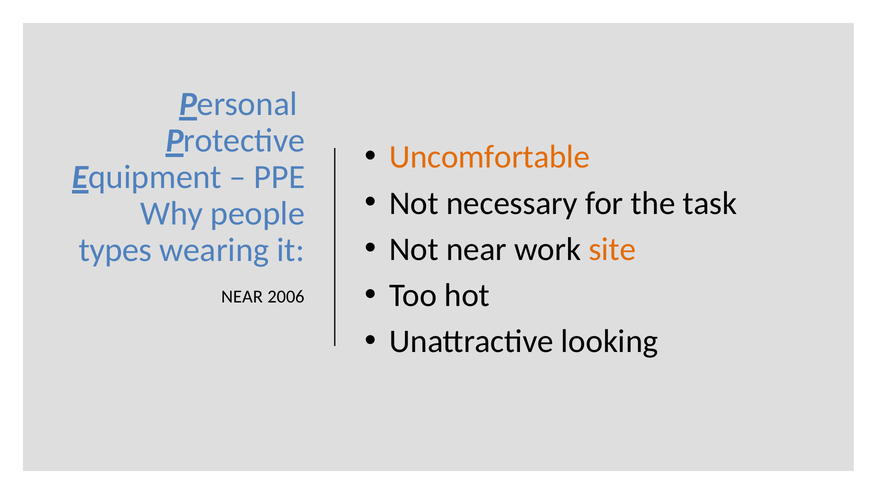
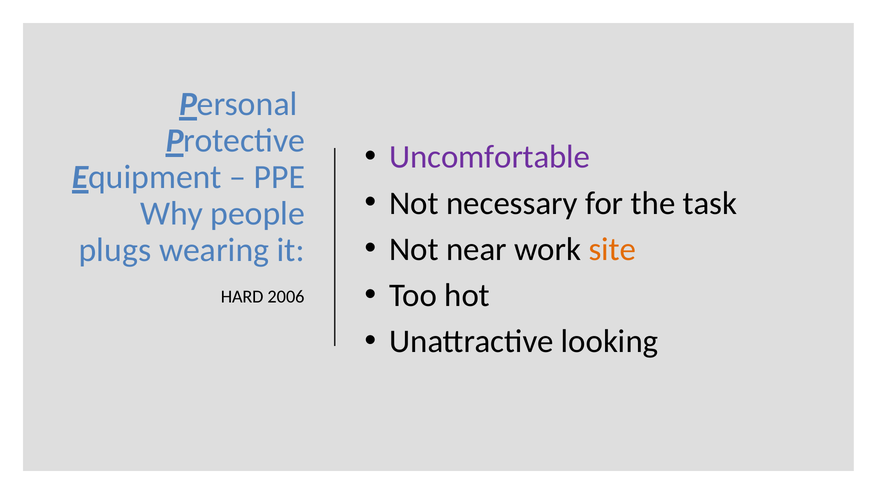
Uncomfortable colour: orange -> purple
types: types -> plugs
NEAR at (242, 296): NEAR -> HARD
